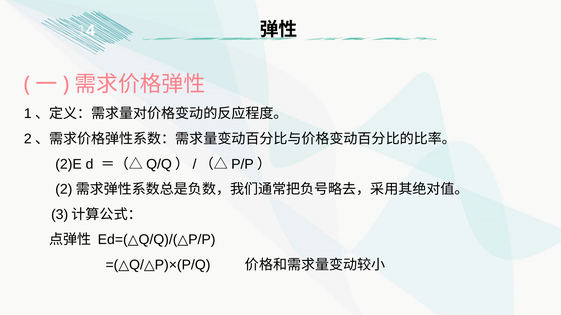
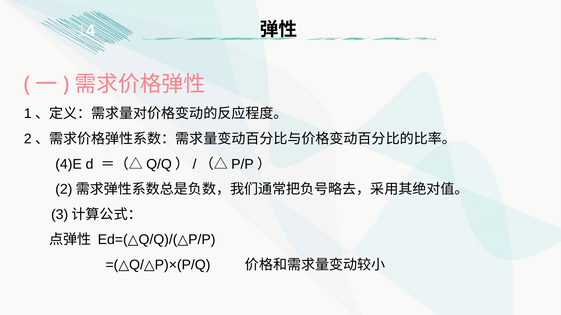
2)E: 2)E -> 4)E
